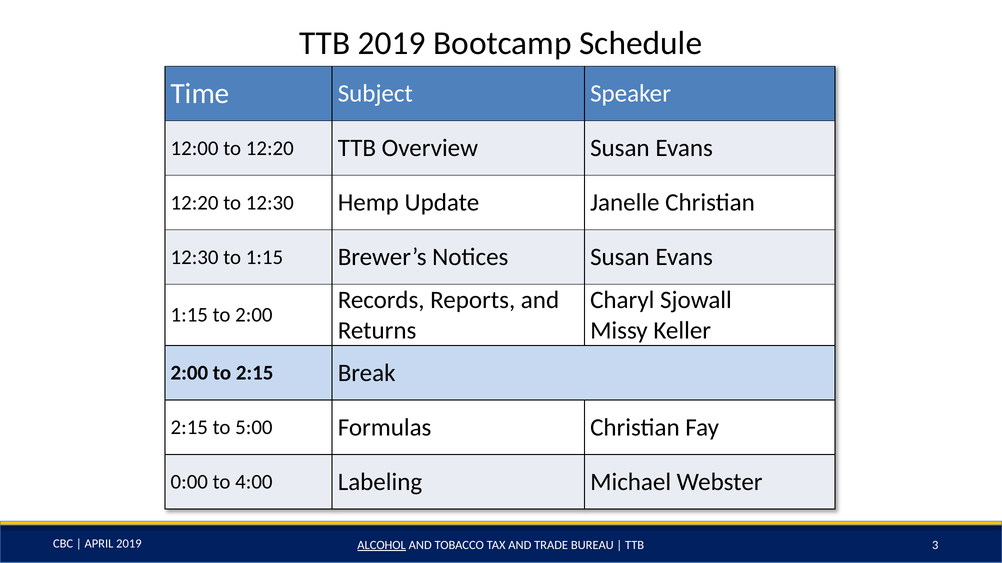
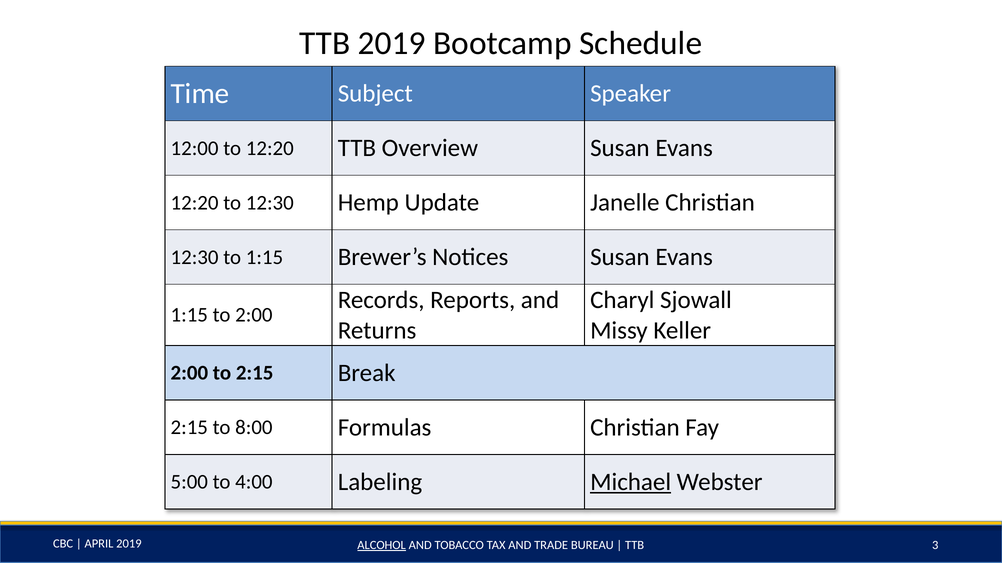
5:00: 5:00 -> 8:00
0:00: 0:00 -> 5:00
Michael underline: none -> present
